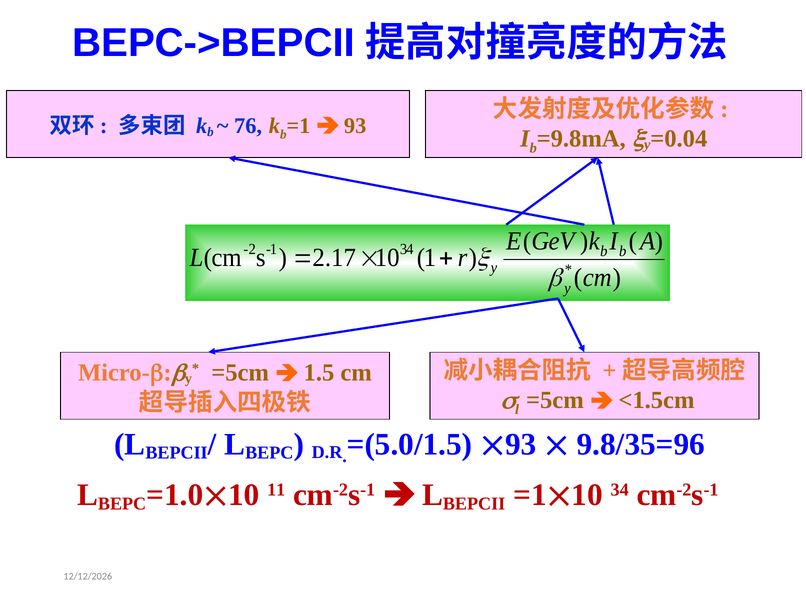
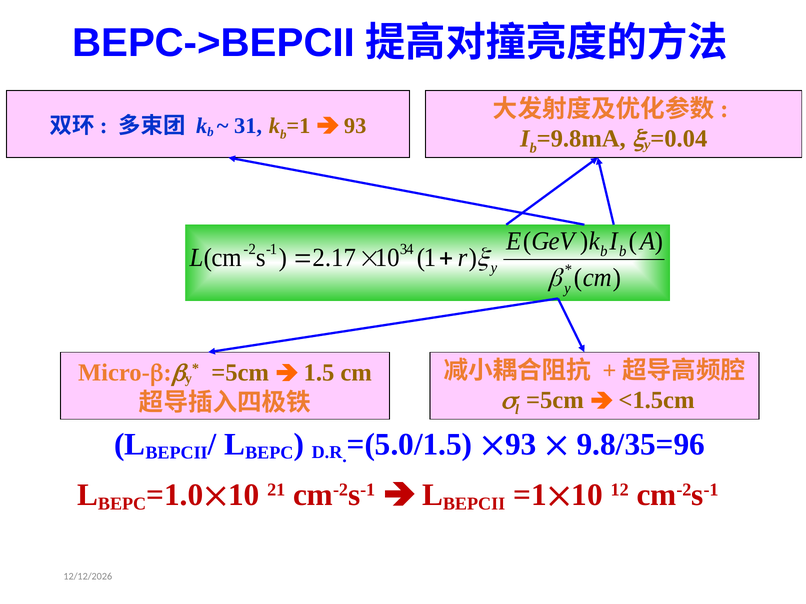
76: 76 -> 31
11: 11 -> 21
34 at (620, 490): 34 -> 12
